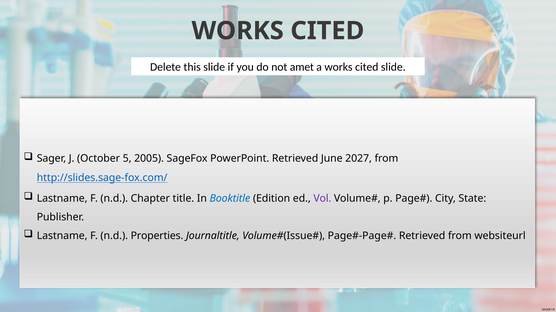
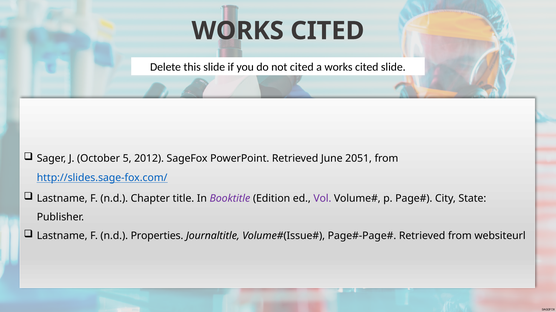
not amet: amet -> cited
2005: 2005 -> 2012
2027: 2027 -> 2051
Booktitle colour: blue -> purple
